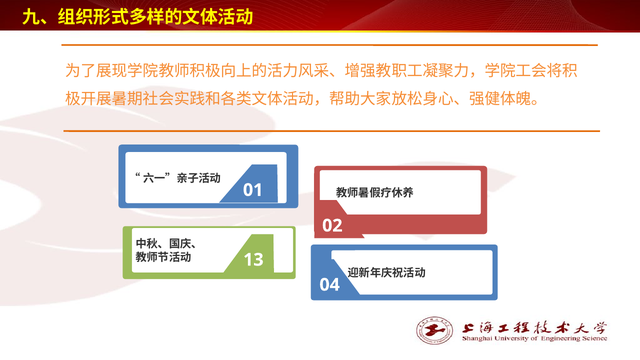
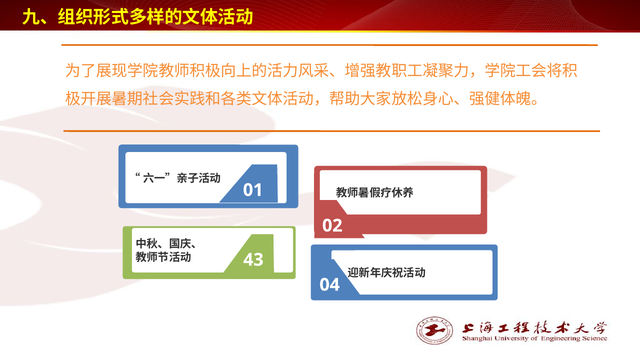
13: 13 -> 43
